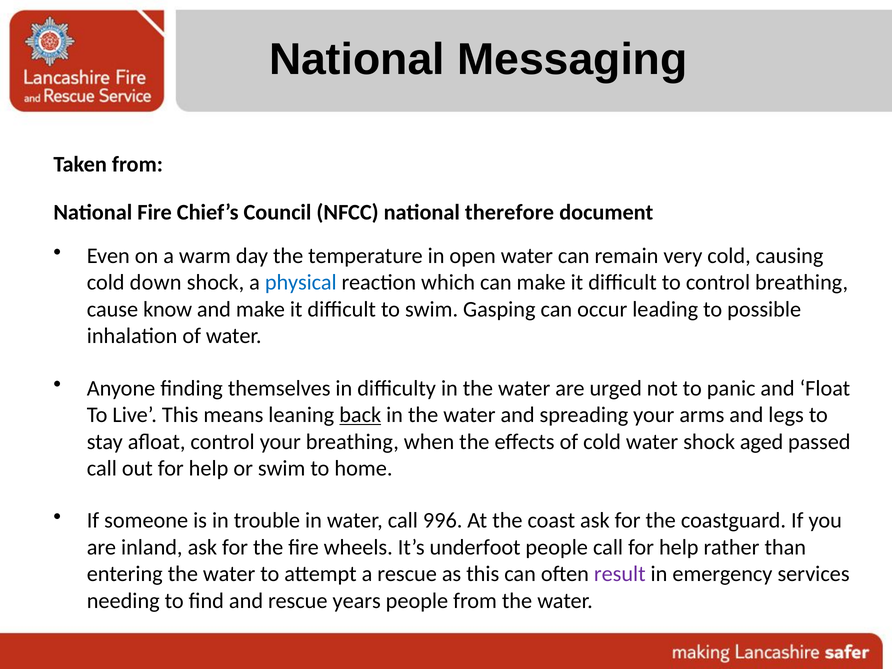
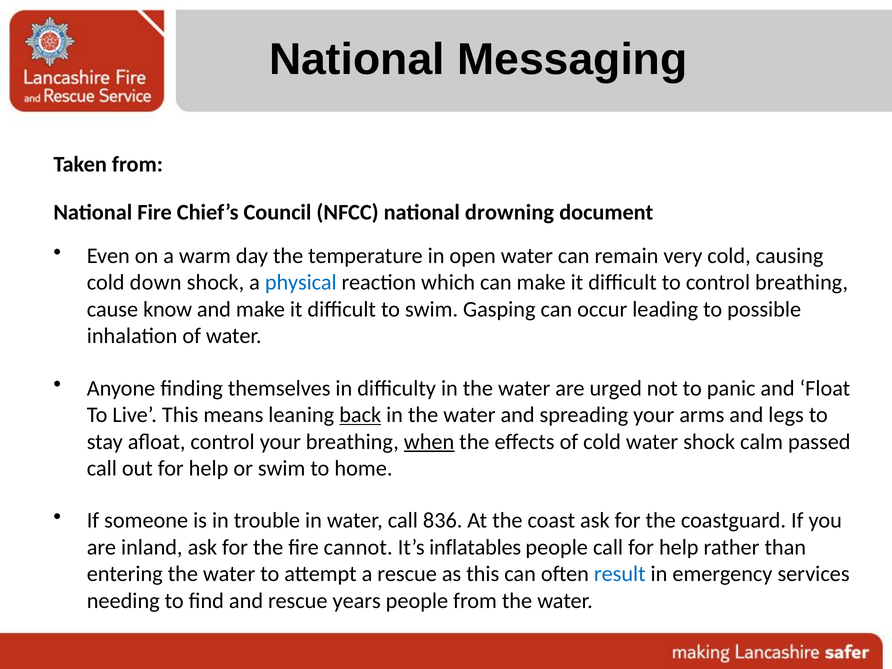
therefore: therefore -> drowning
when underline: none -> present
aged: aged -> calm
996: 996 -> 836
wheels: wheels -> cannot
underfoot: underfoot -> inflatables
result colour: purple -> blue
